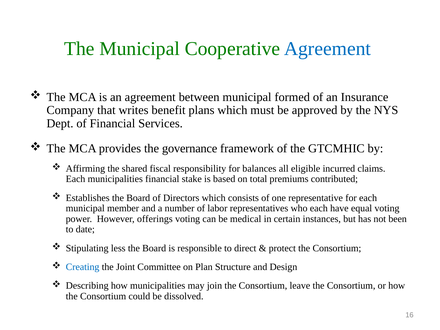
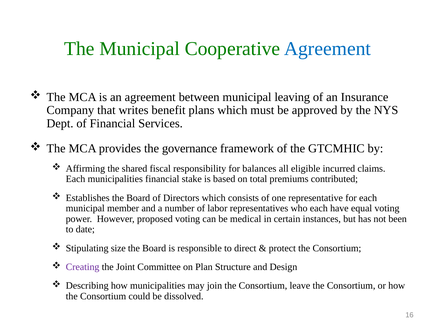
formed: formed -> leaving
offerings: offerings -> proposed
less: less -> size
Creating colour: blue -> purple
